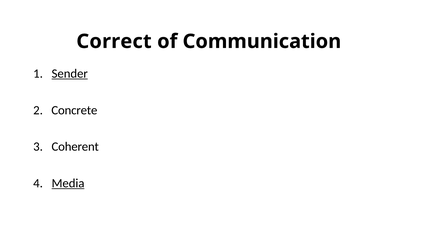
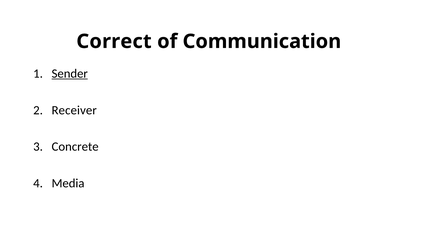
Concrete: Concrete -> Receiver
Coherent: Coherent -> Concrete
Media underline: present -> none
